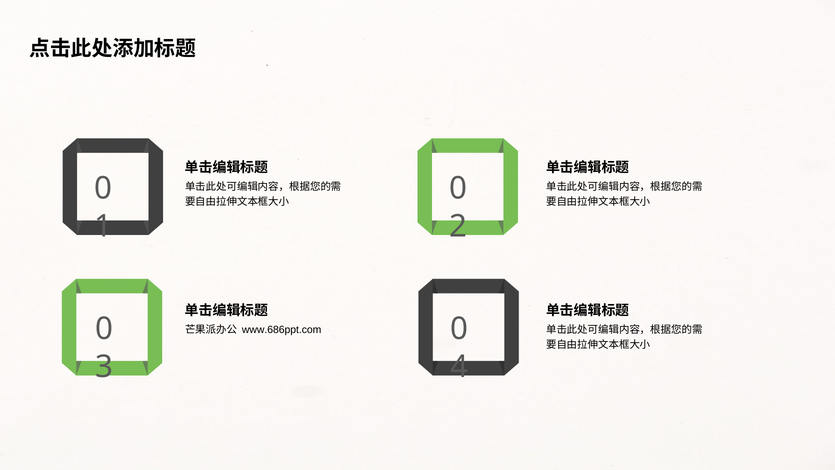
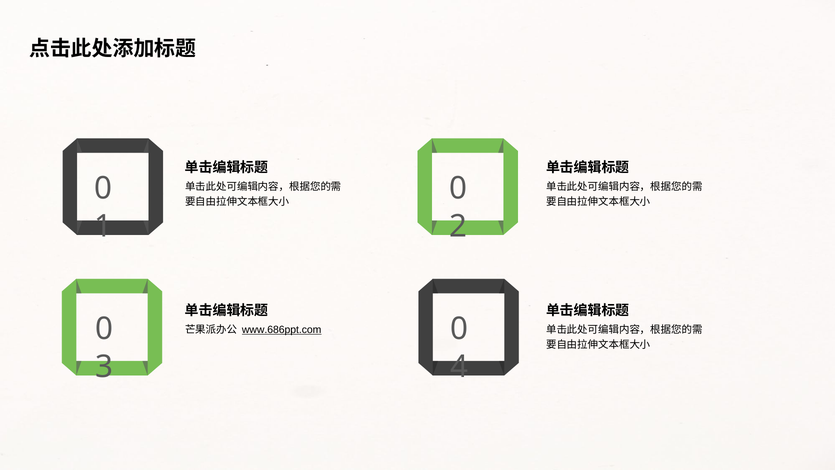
www.686ppt.com underline: none -> present
